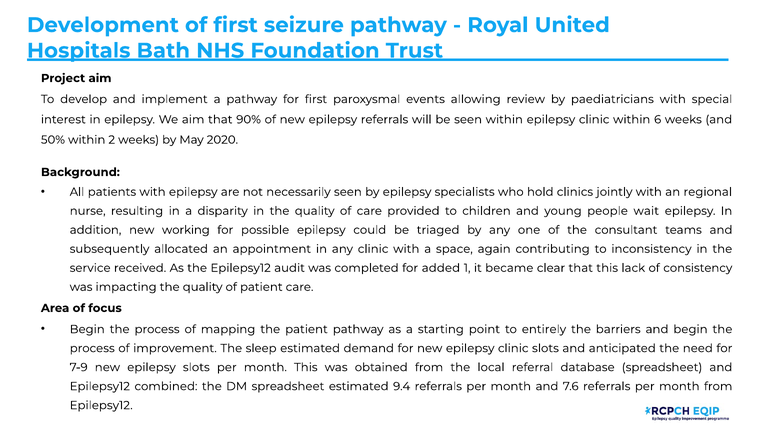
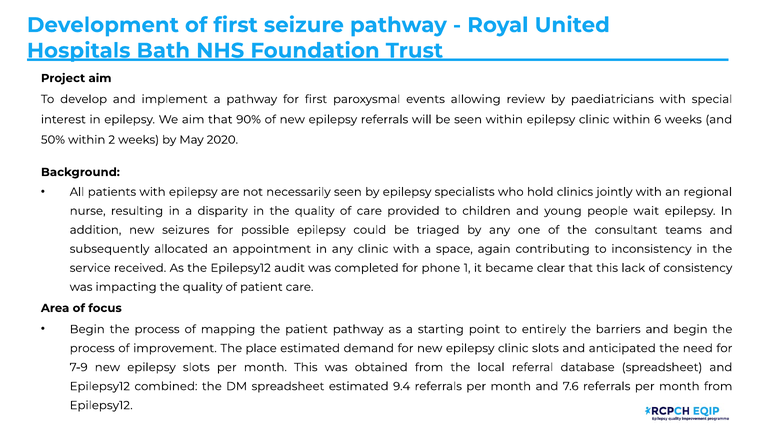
working: working -> seizures
added: added -> phone
sleep: sleep -> place
